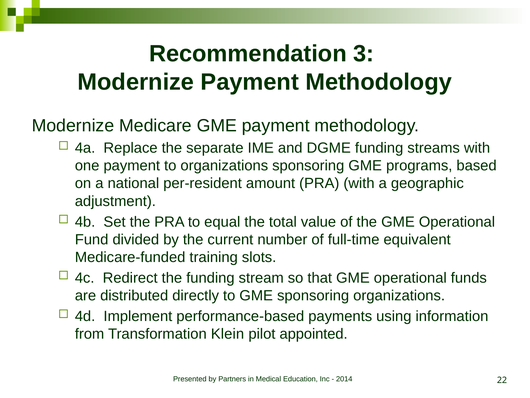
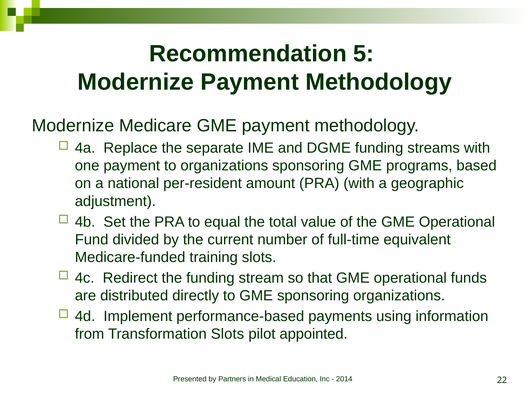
3: 3 -> 5
Transformation Klein: Klein -> Slots
